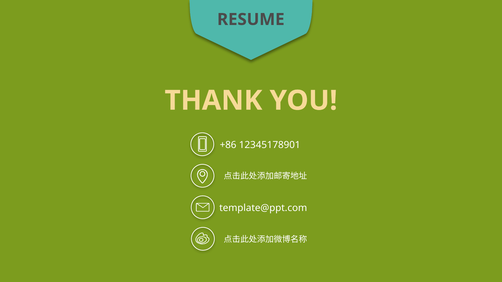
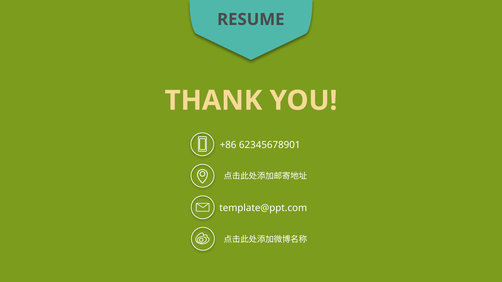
12345178901: 12345178901 -> 62345678901
